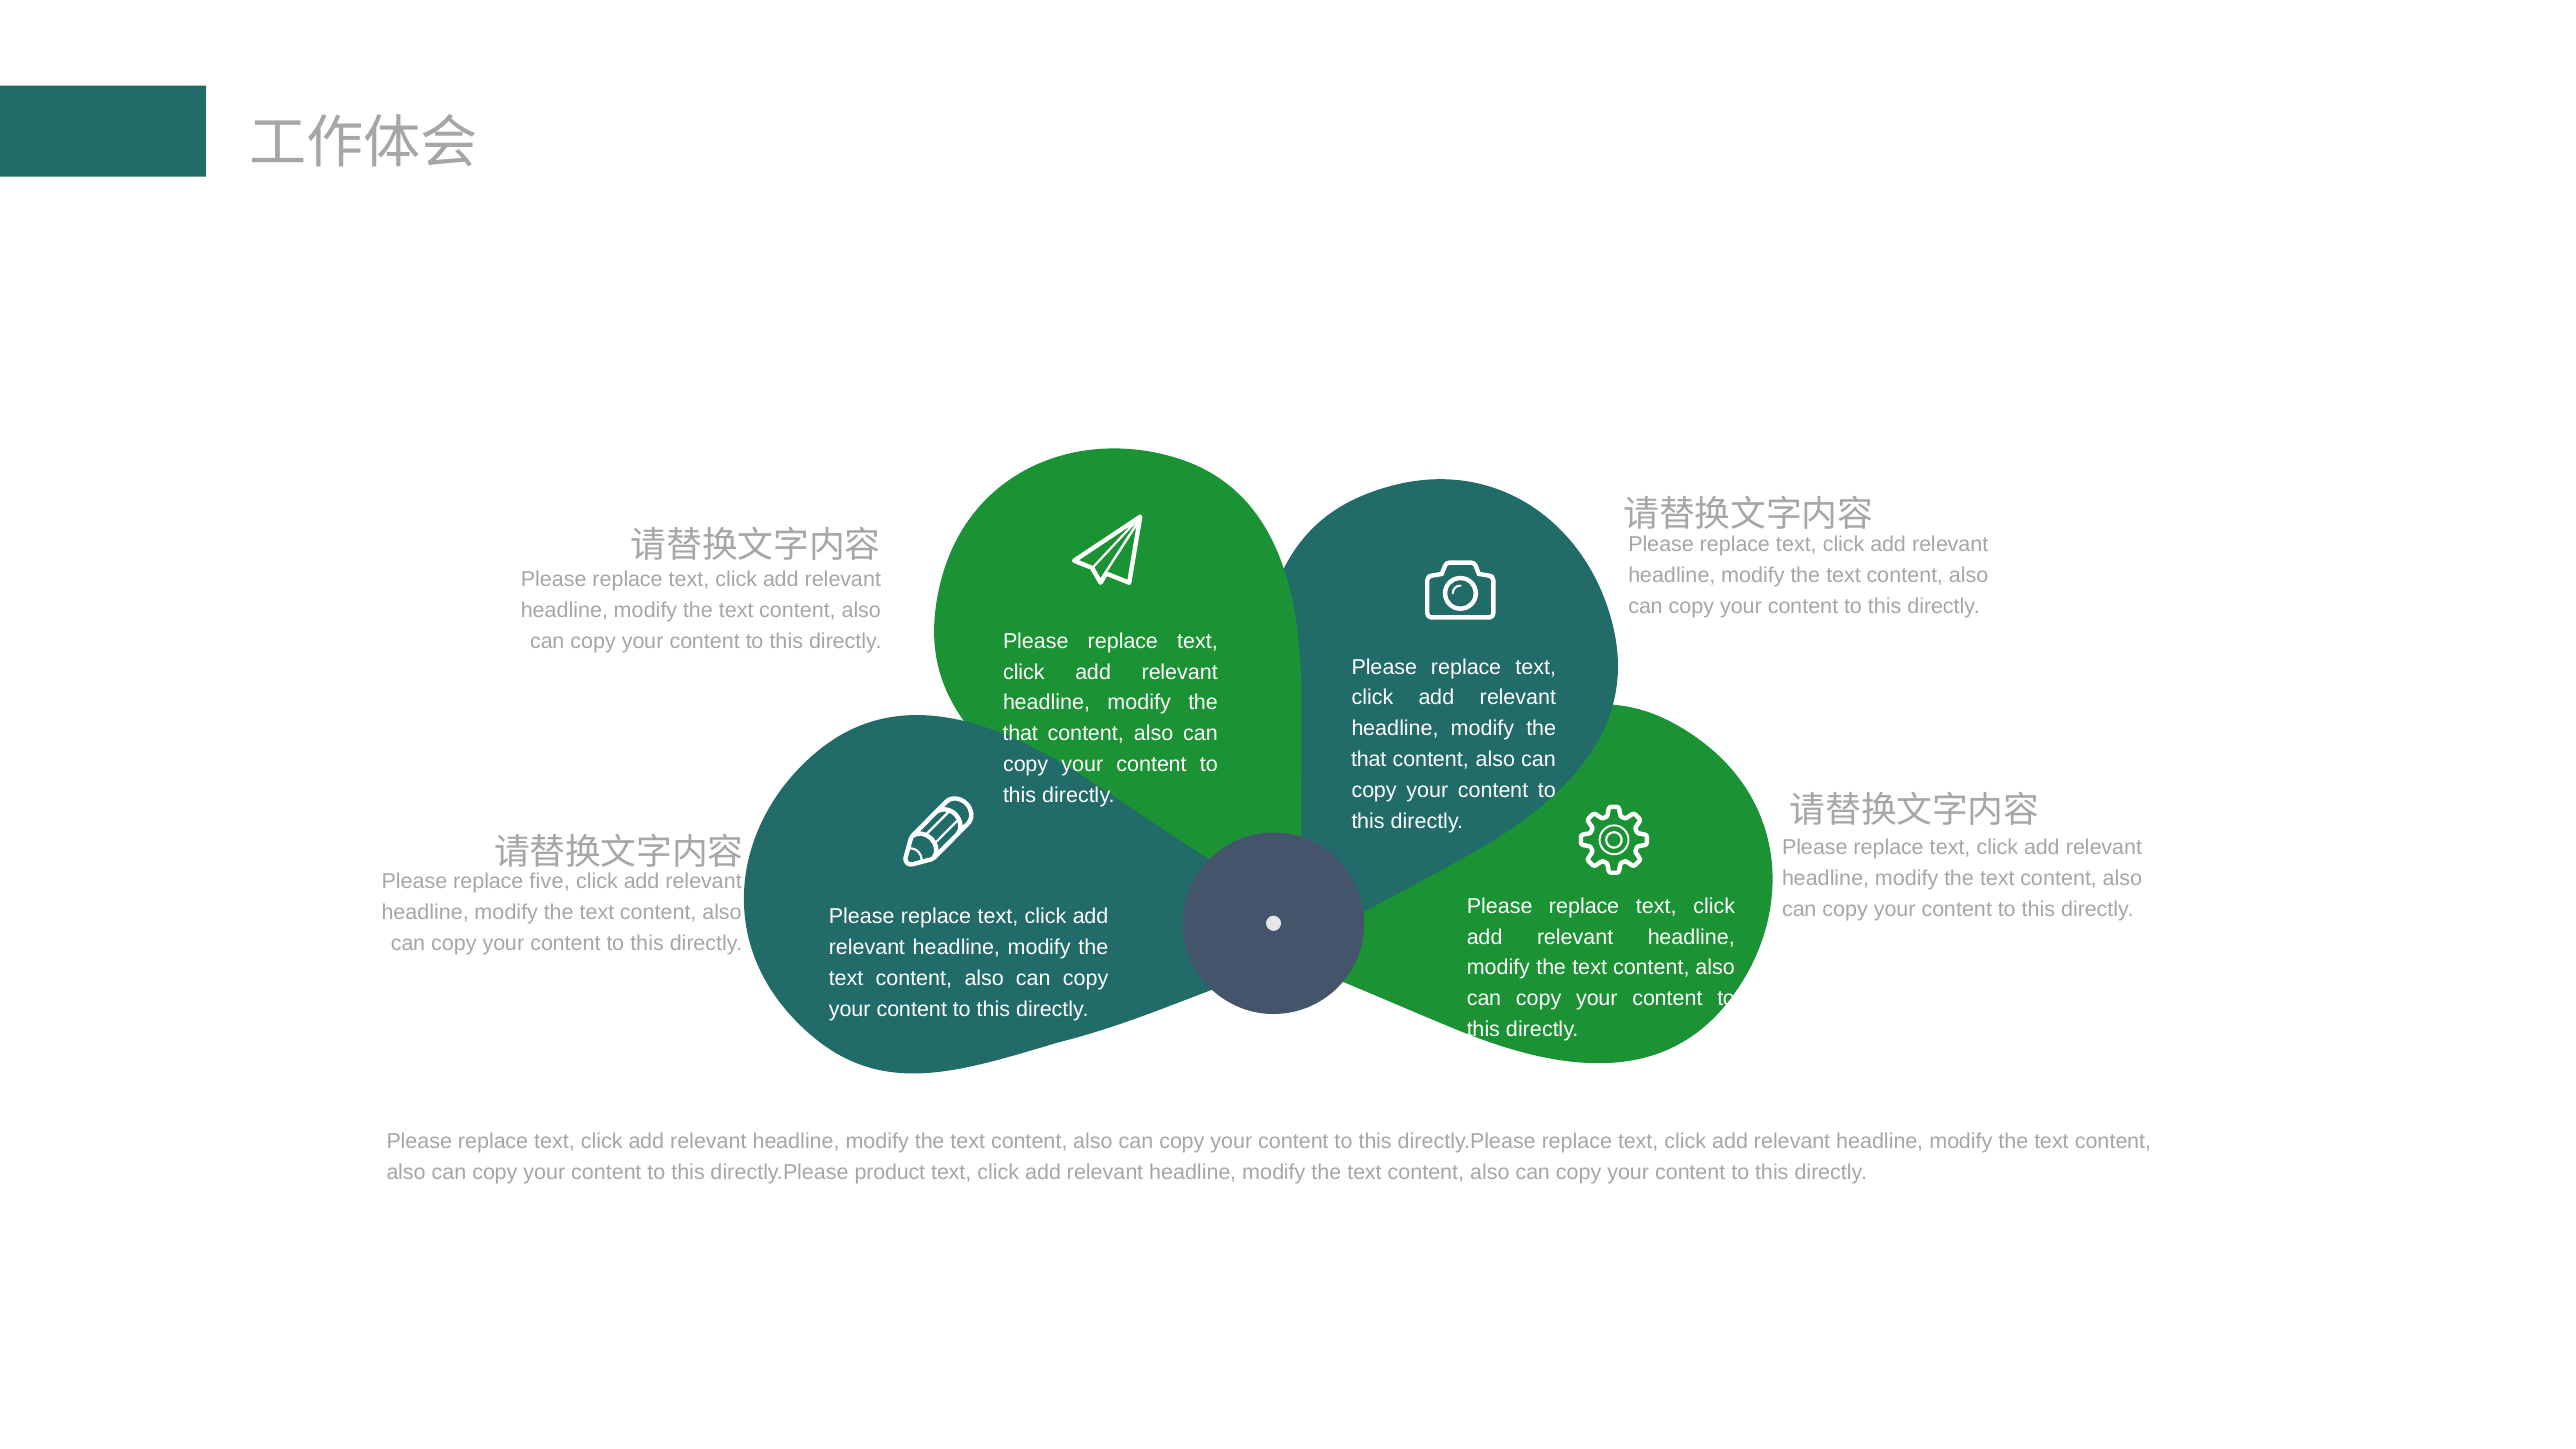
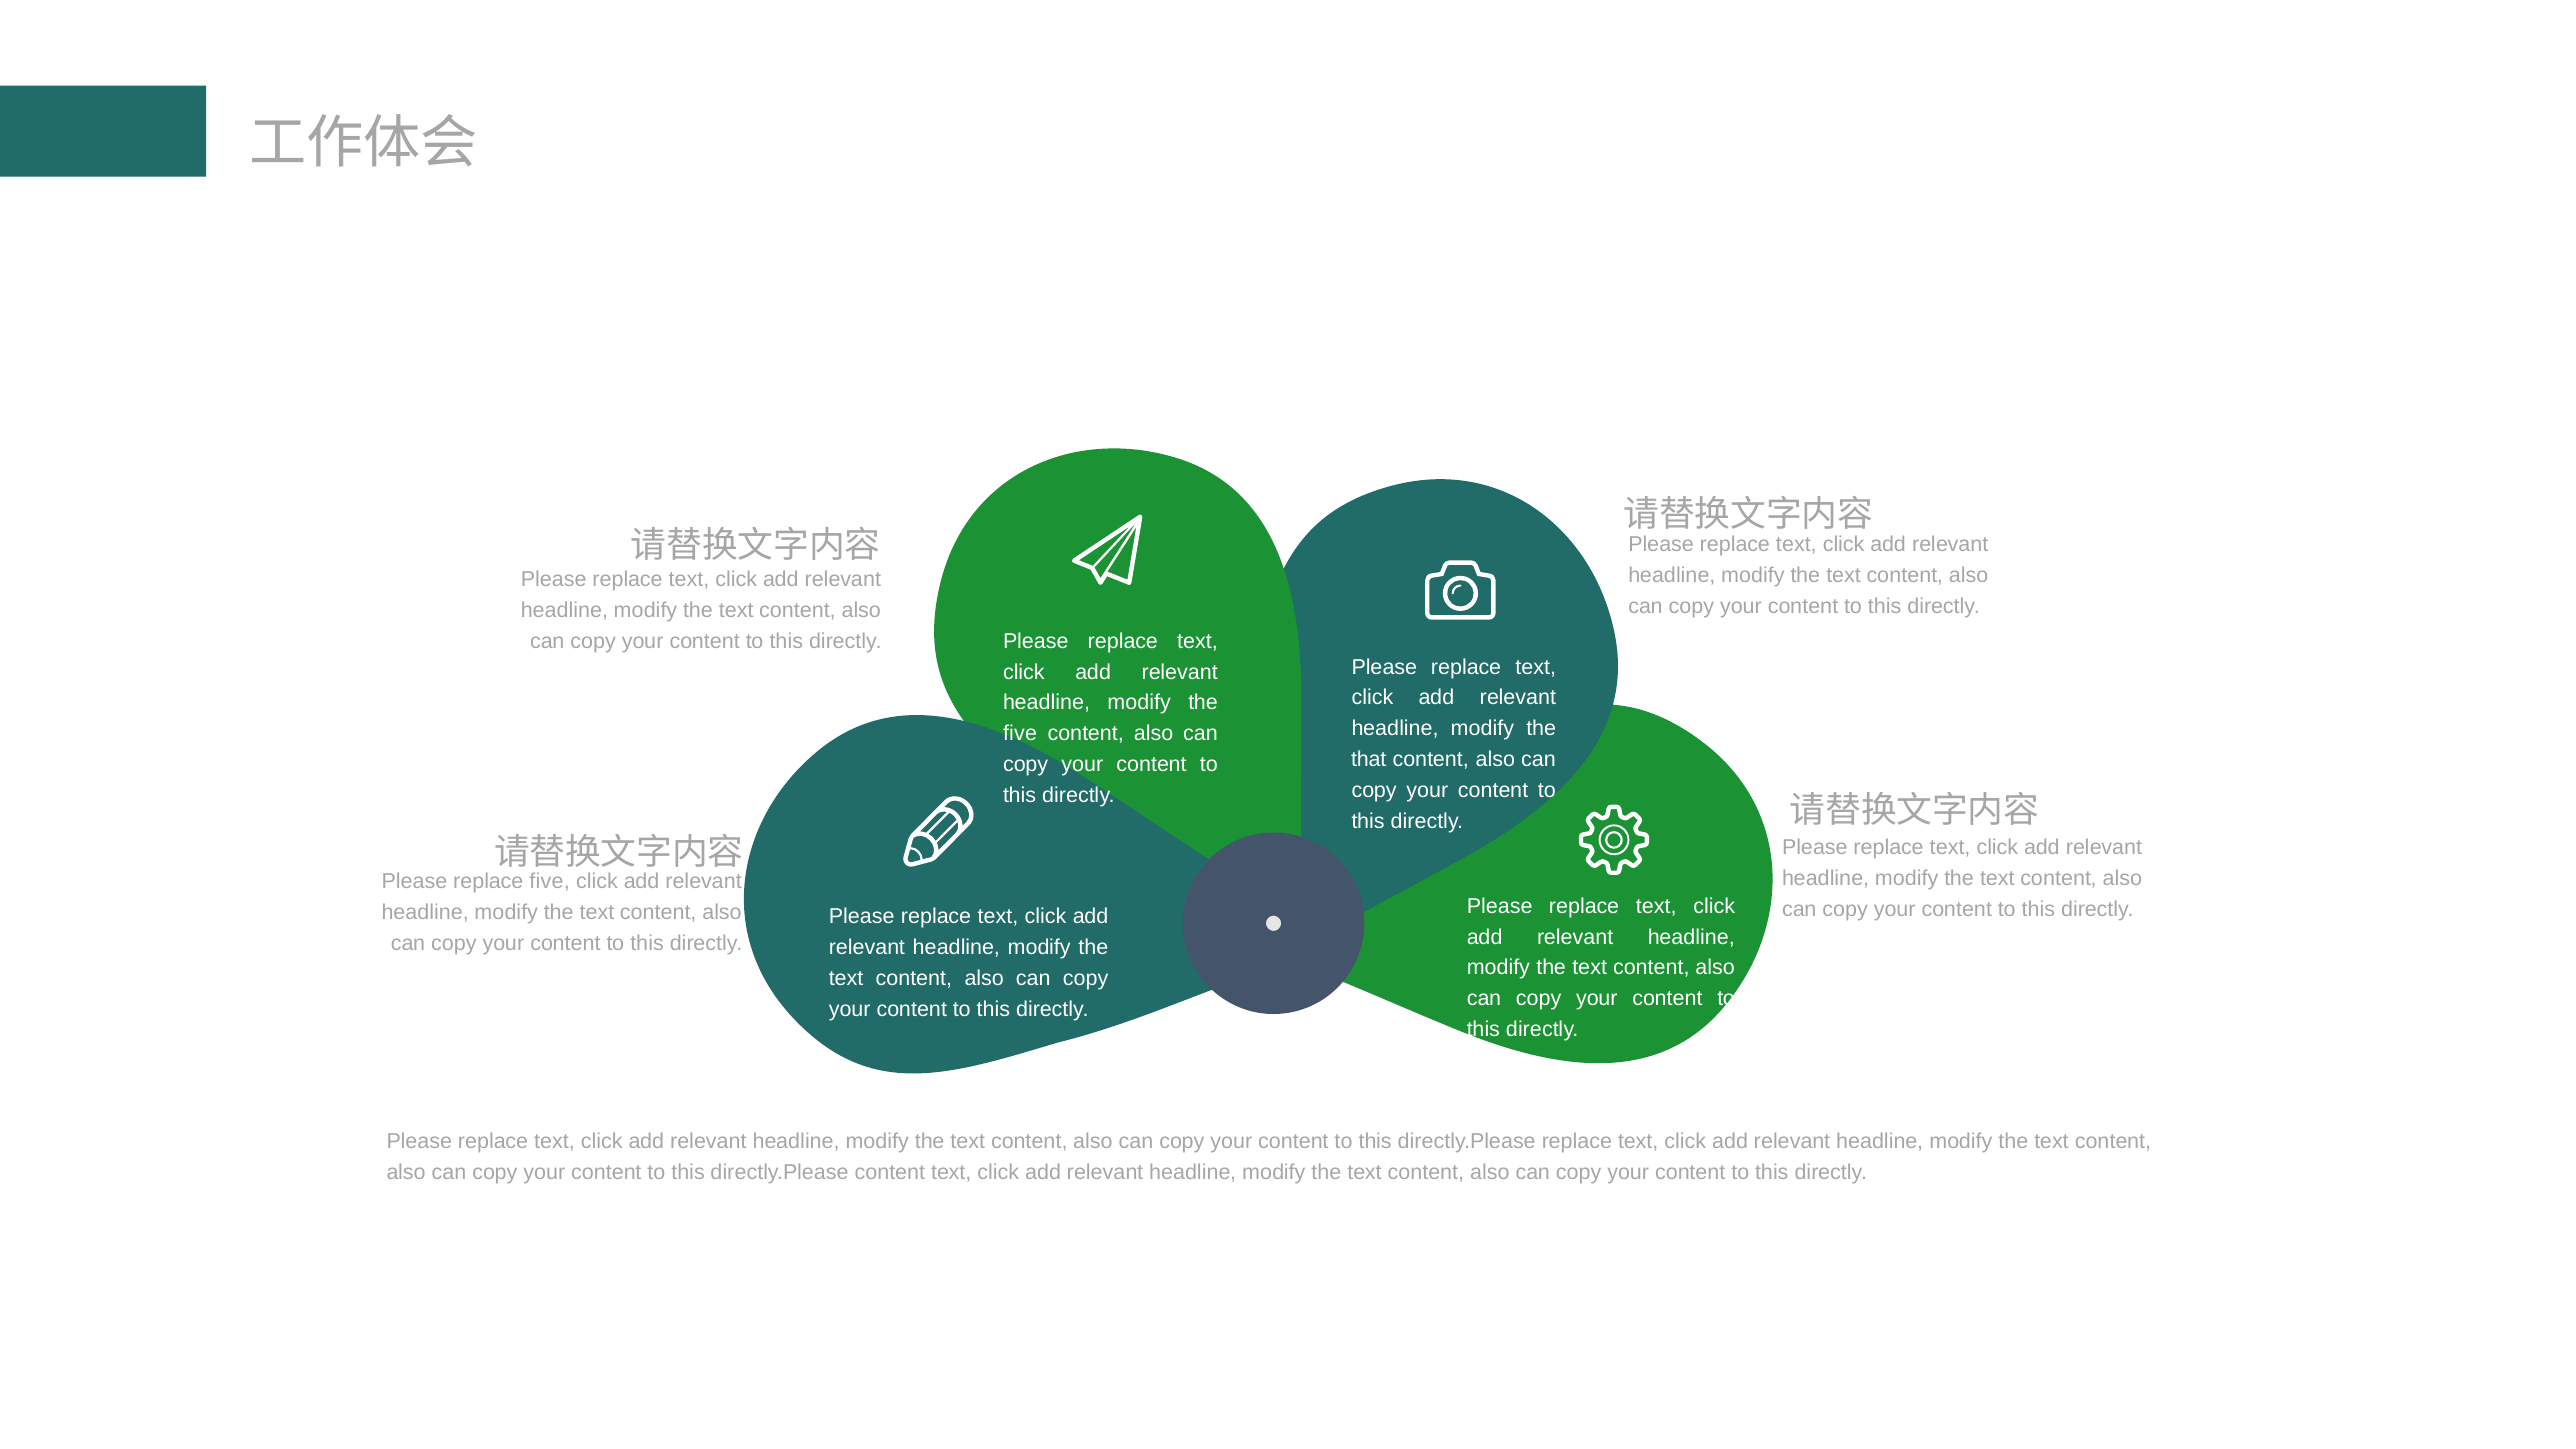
that at (1020, 734): that -> five
directly.Please product: product -> content
